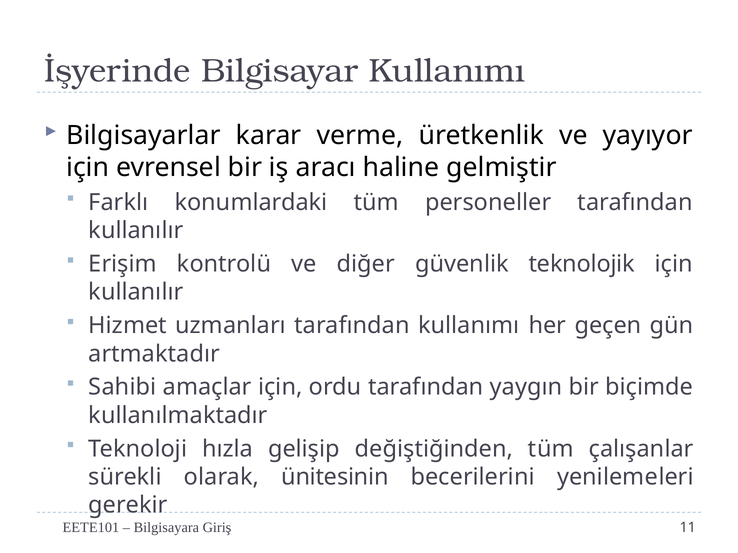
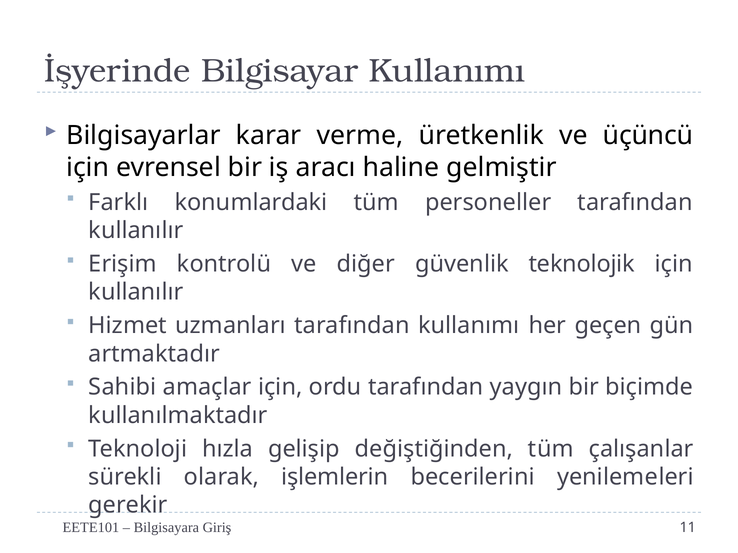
yayıyor: yayıyor -> üçüncü
ünitesinin: ünitesinin -> işlemlerin
